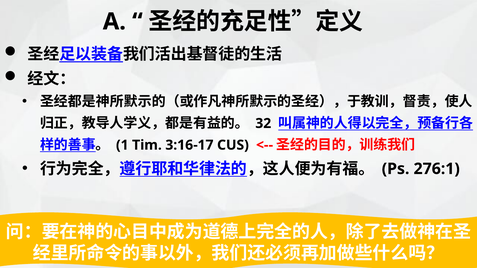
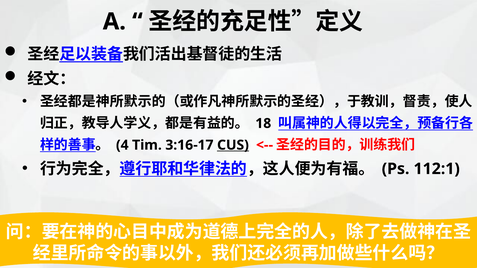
32: 32 -> 18
1: 1 -> 4
CUS underline: none -> present
276:1: 276:1 -> 112:1
